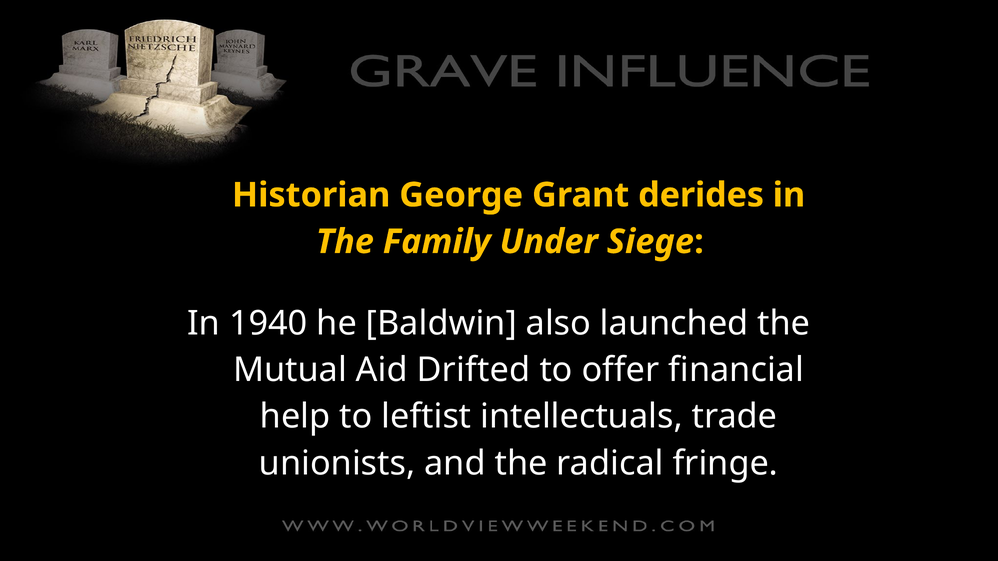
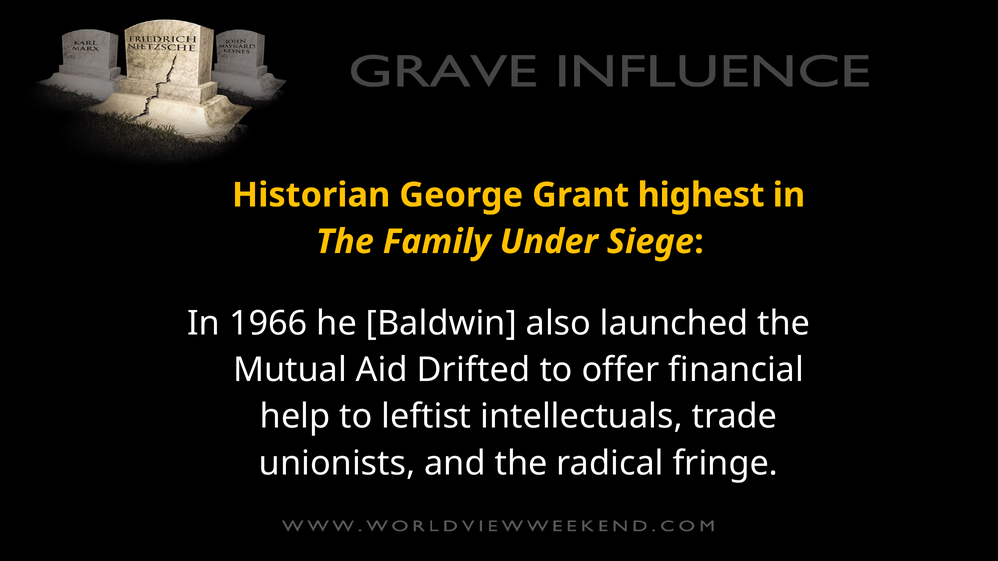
derides: derides -> highest
1940: 1940 -> 1966
